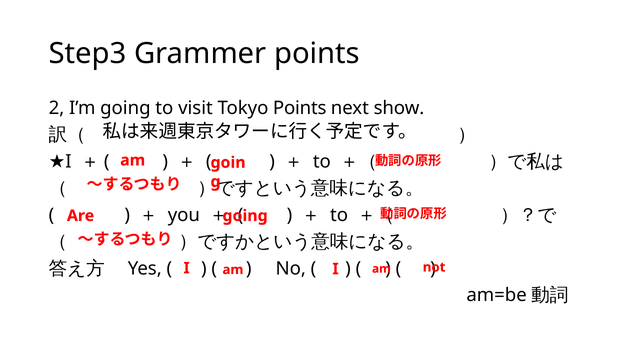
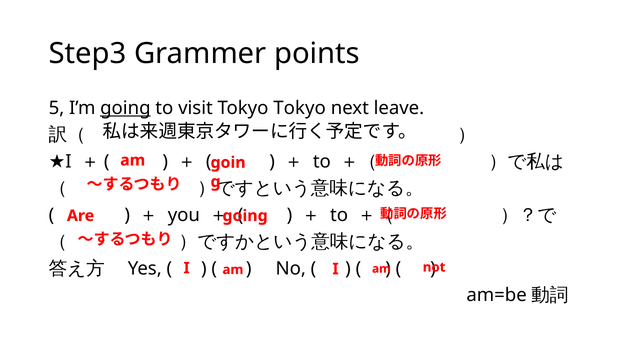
2: 2 -> 5
going at (125, 108) underline: none -> present
Tokyo Points: Points -> Tokyo
show: show -> leave
